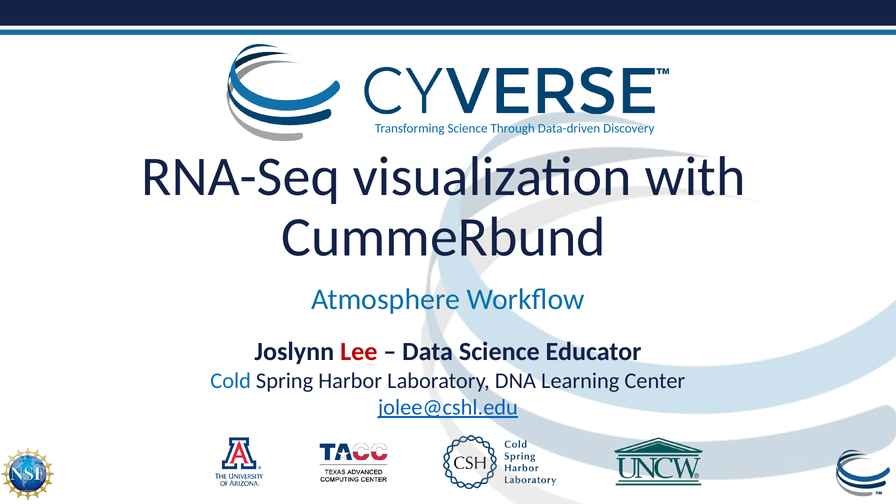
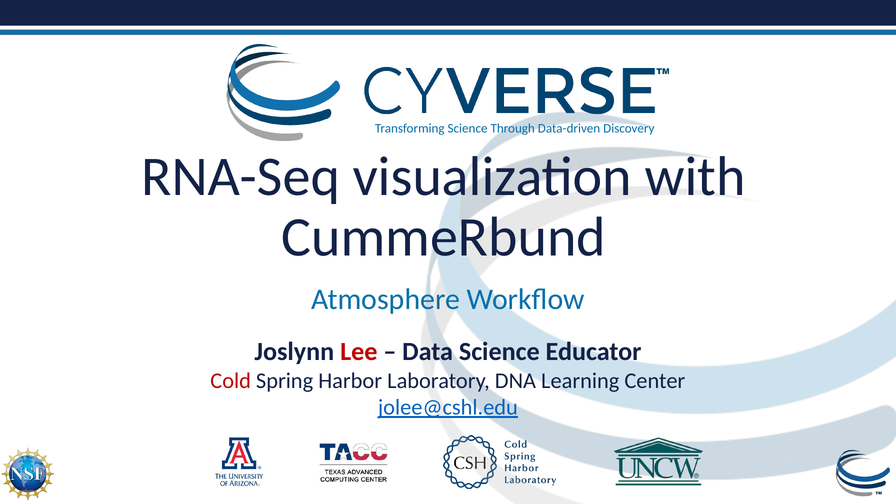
Cold colour: blue -> red
